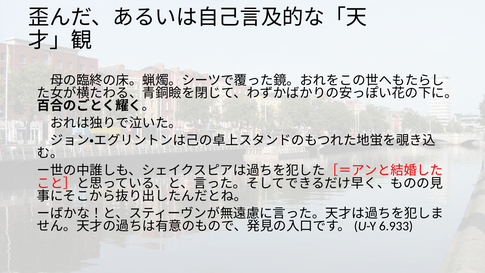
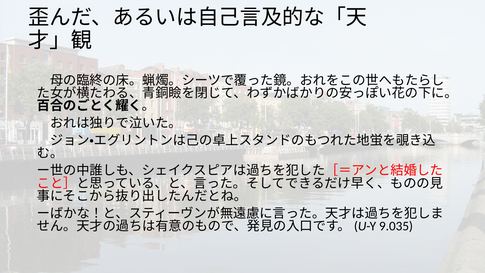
6.933: 6.933 -> 9.035
